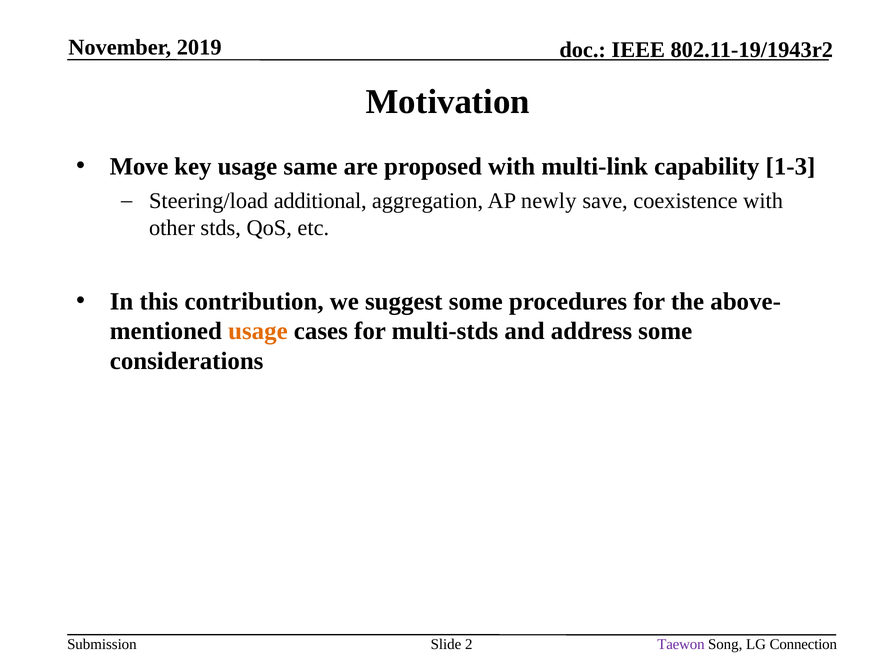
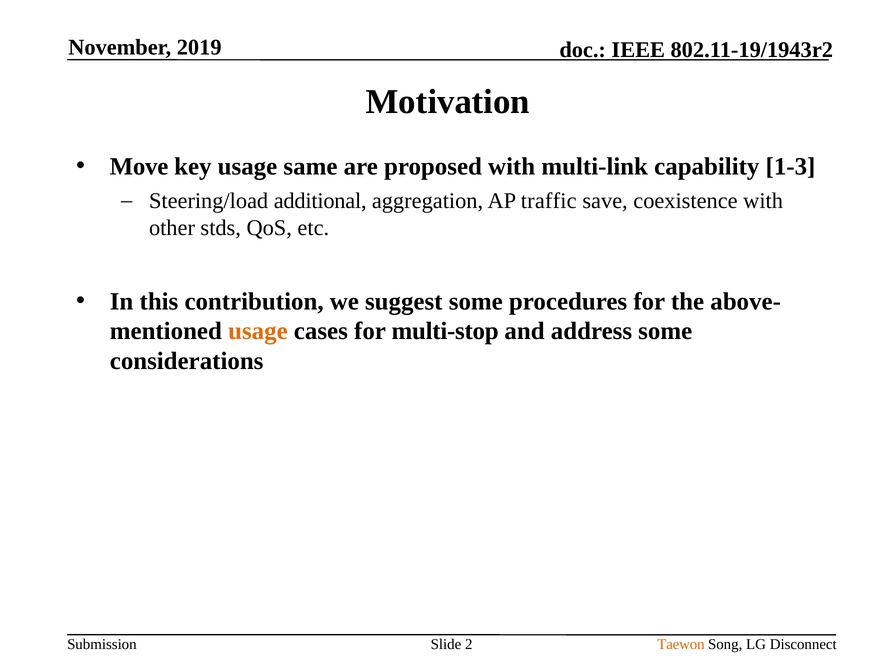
newly: newly -> traffic
multi-stds: multi-stds -> multi-stop
Taewon colour: purple -> orange
Connection: Connection -> Disconnect
